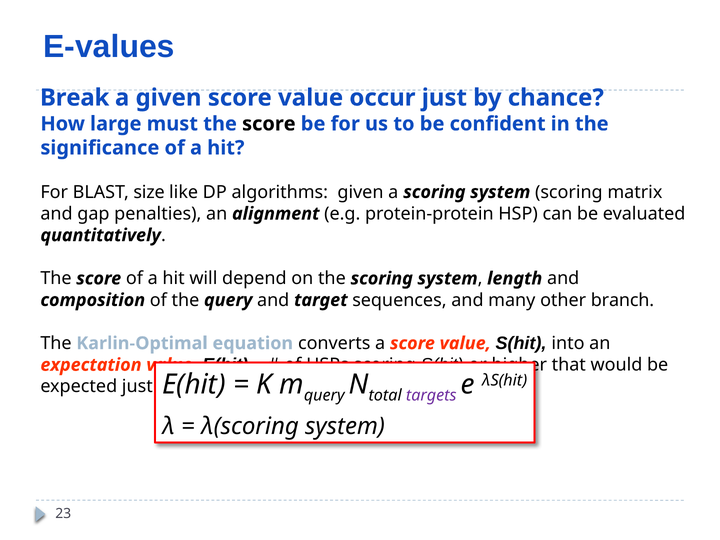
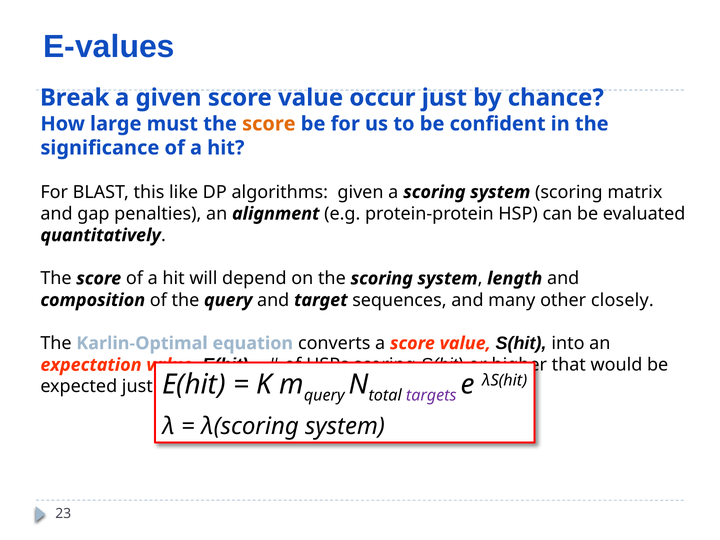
score at (269, 124) colour: black -> orange
size: size -> this
branch: branch -> closely
